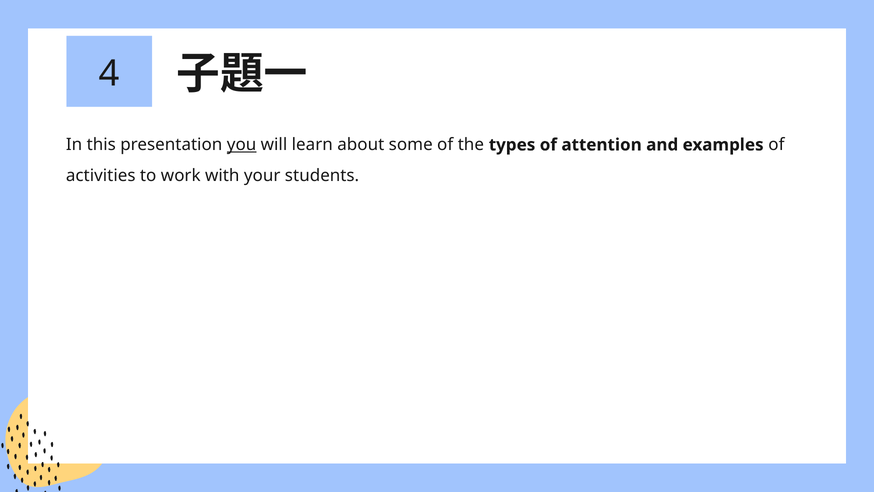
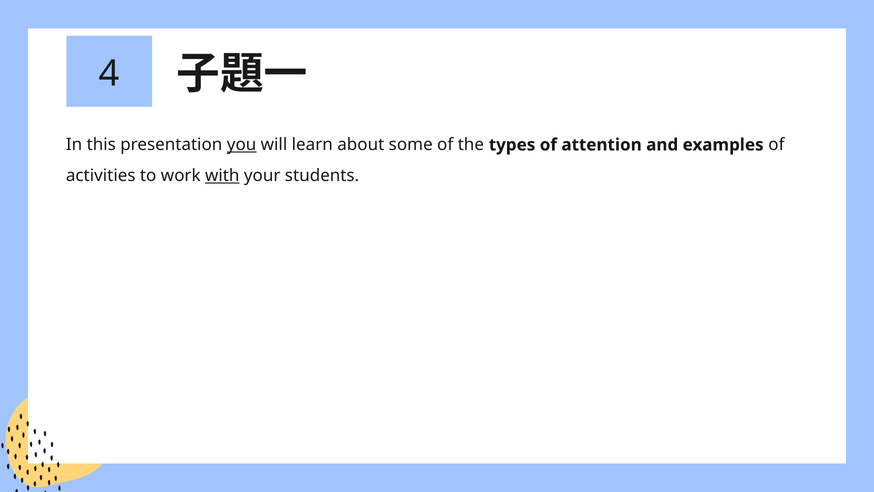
with underline: none -> present
